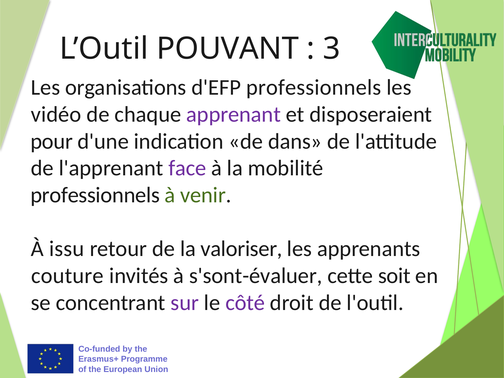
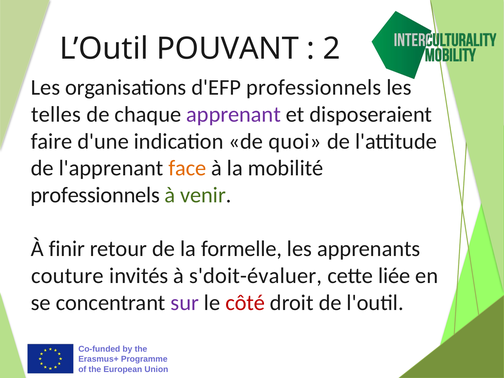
3: 3 -> 2
vidéo: vidéo -> telles
pour: pour -> faire
dans: dans -> quoi
face colour: purple -> orange
issu: issu -> finir
valoriser: valoriser -> formelle
s'sont-évaluer: s'sont-évaluer -> s'doit-évaluer
soit: soit -> liée
côté colour: purple -> red
